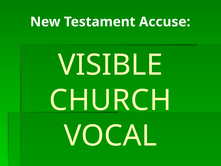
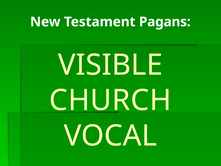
Accuse: Accuse -> Pagans
